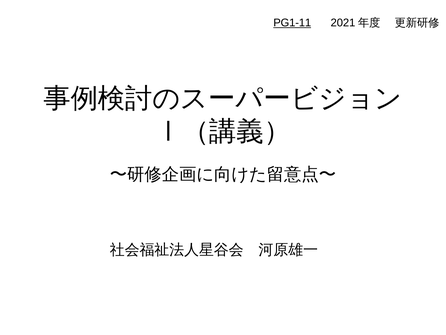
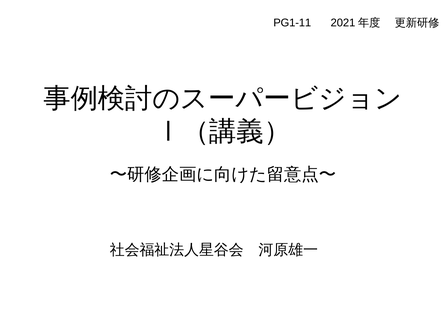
PG1-11 underline: present -> none
